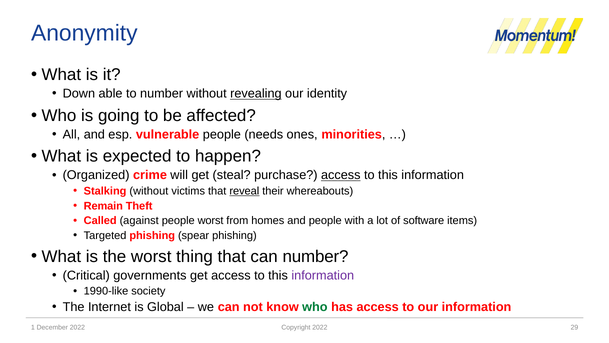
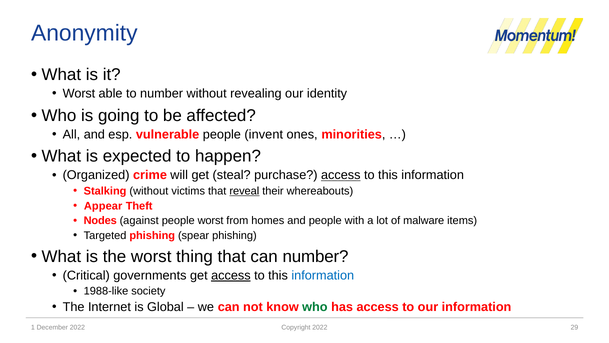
Down at (79, 94): Down -> Worst
revealing underline: present -> none
needs: needs -> invent
Remain: Remain -> Appear
Called: Called -> Nodes
software: software -> malware
access at (231, 275) underline: none -> present
information at (323, 275) colour: purple -> blue
1990-like: 1990-like -> 1988-like
